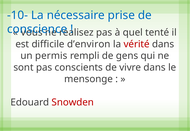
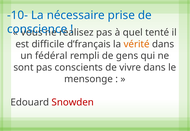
d’environ: d’environ -> d’français
vérité colour: red -> orange
permis: permis -> fédéral
